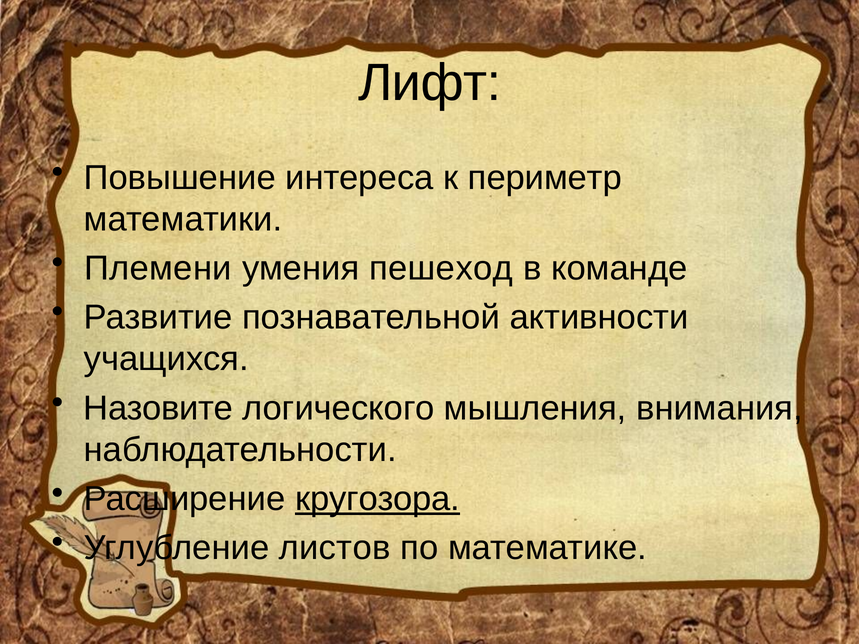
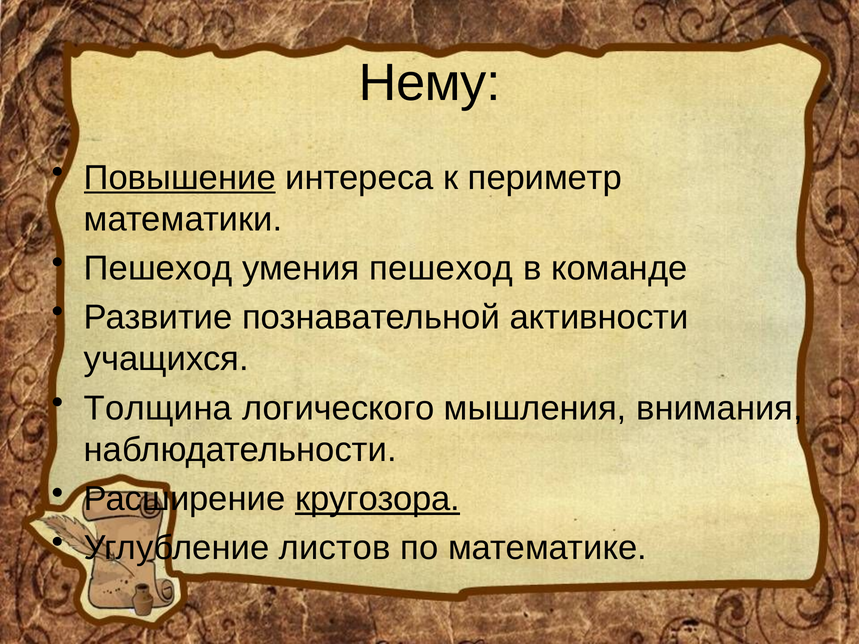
Лифт: Лифт -> Нему
Повышение underline: none -> present
Племени at (158, 269): Племени -> Пешеход
Назовите: Назовите -> Толщина
